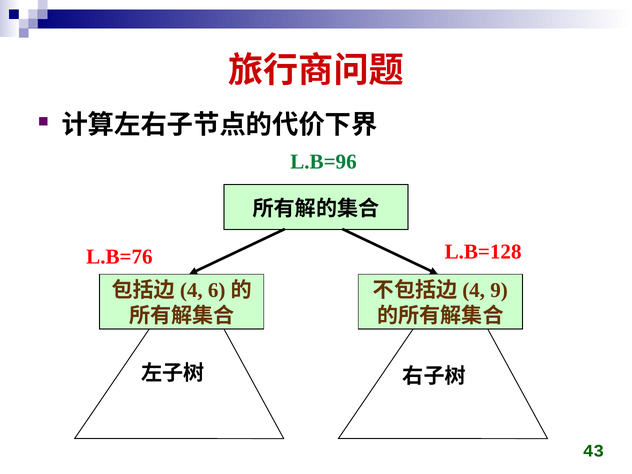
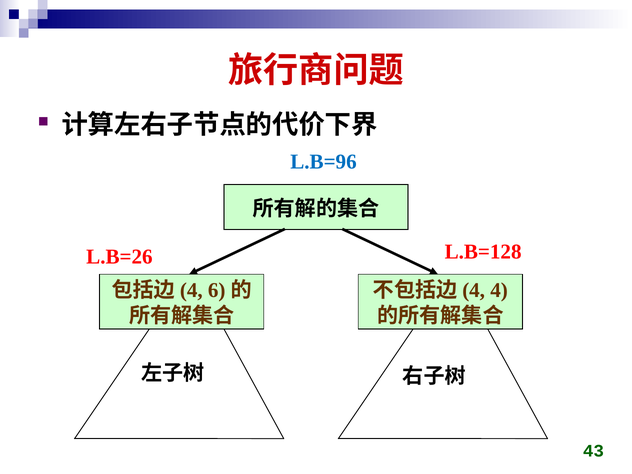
L.B=96 colour: green -> blue
L.B=76: L.B=76 -> L.B=26
9: 9 -> 4
